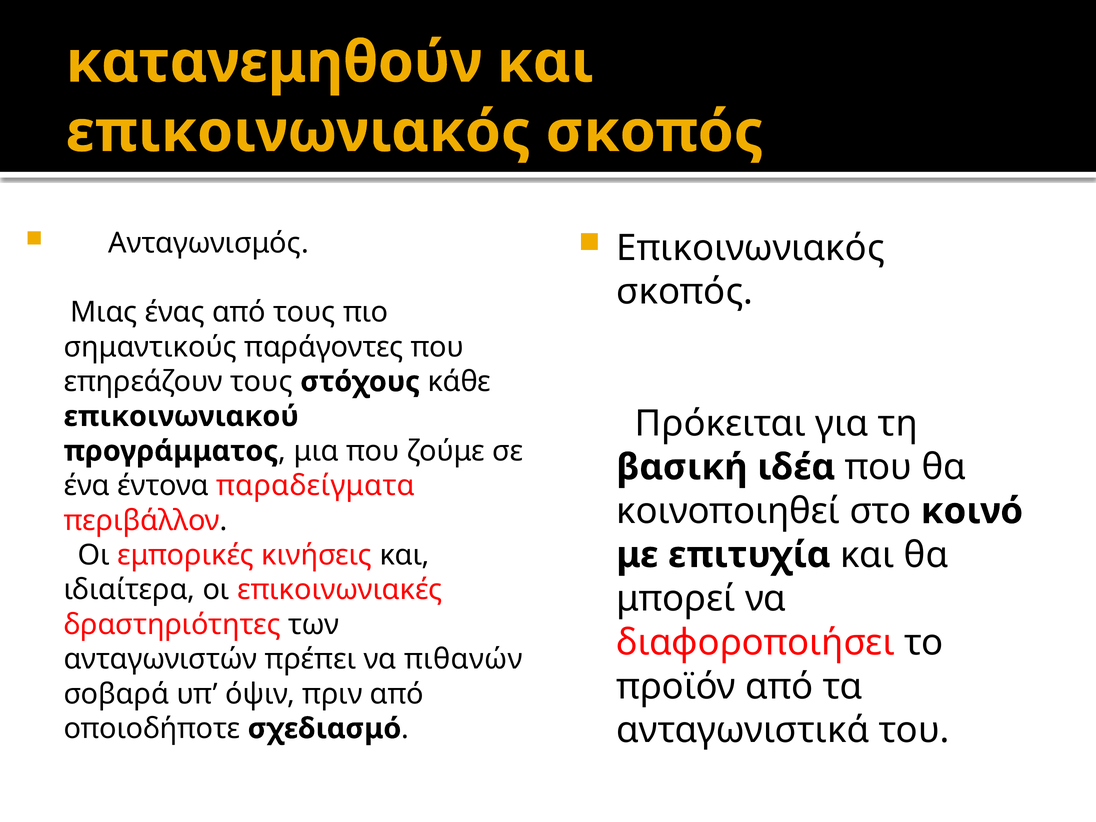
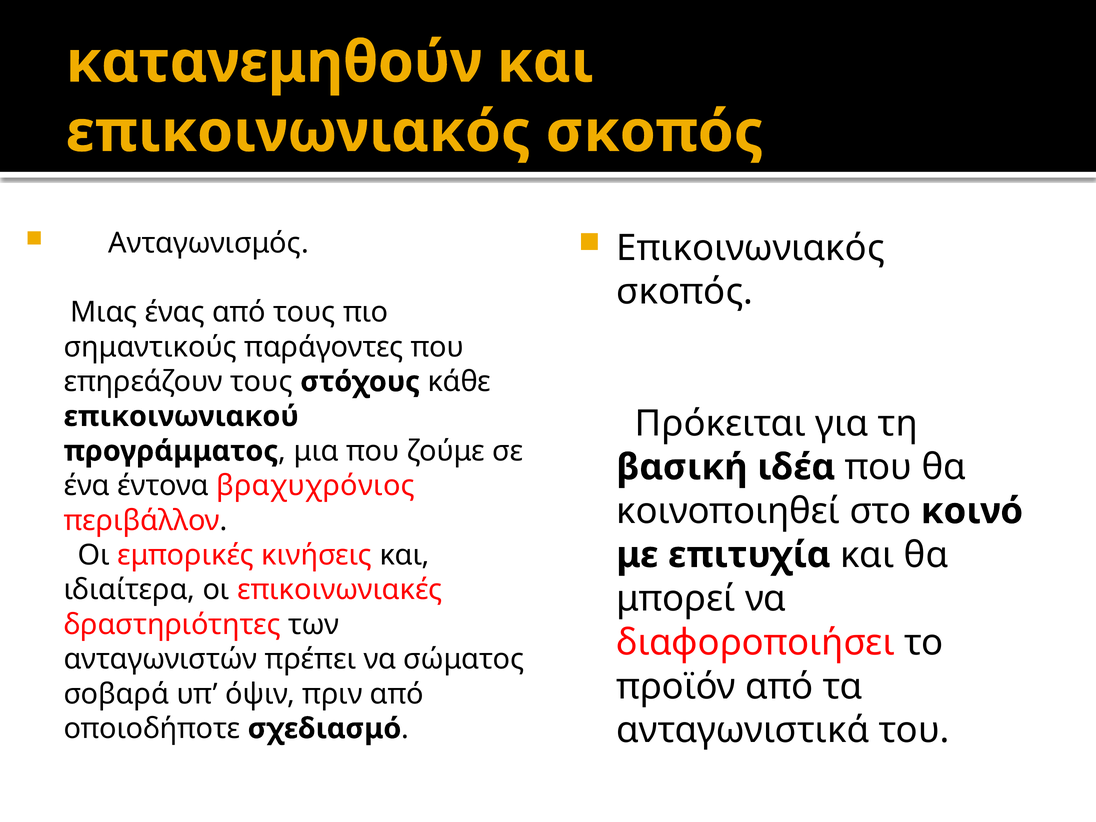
παραδείγματα: παραδείγματα -> βραχυχρόνιος
πιθανών: πιθανών -> σώματος
